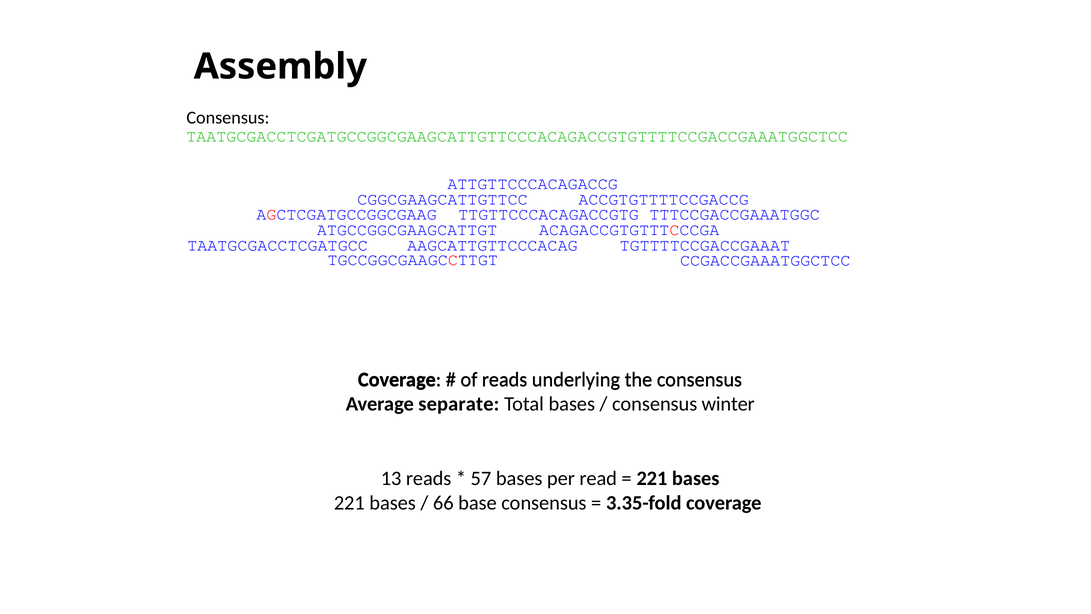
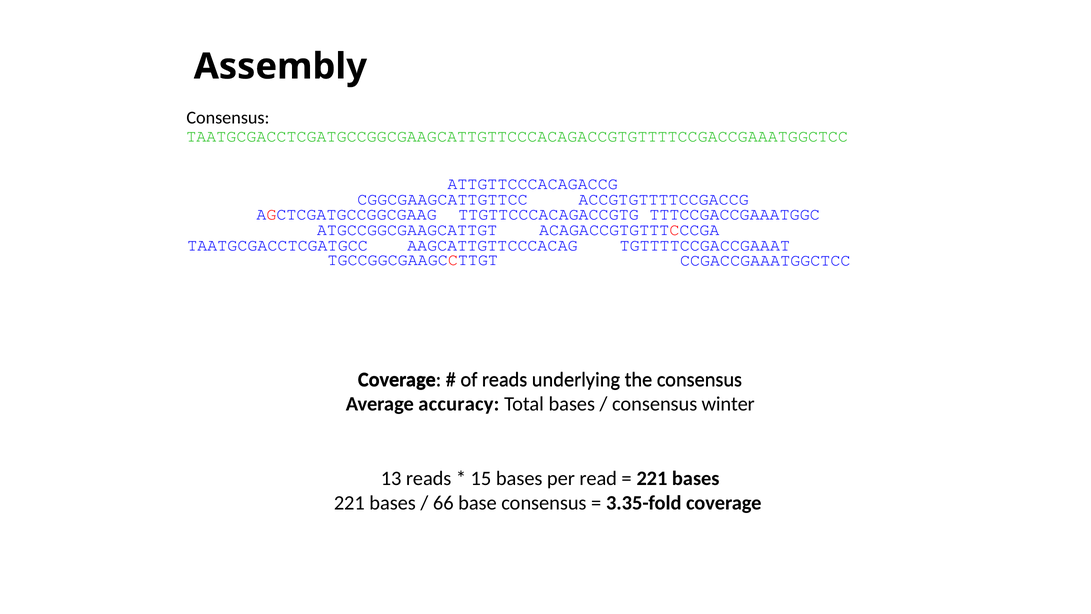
separate: separate -> accuracy
57: 57 -> 15
